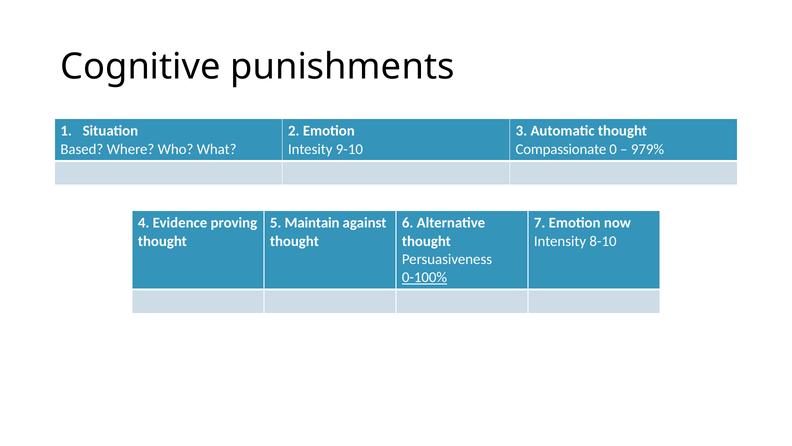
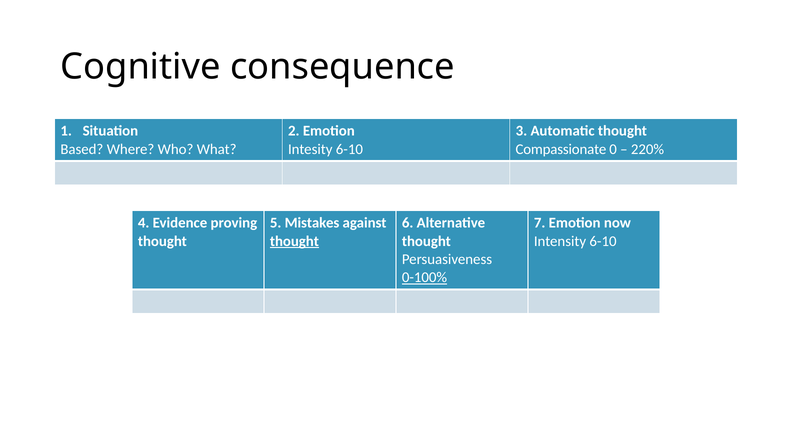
punishments: punishments -> consequence
Intesity 9-10: 9-10 -> 6-10
979%: 979% -> 220%
Maintain: Maintain -> Mistakes
thought at (294, 241) underline: none -> present
Intensity 8-10: 8-10 -> 6-10
